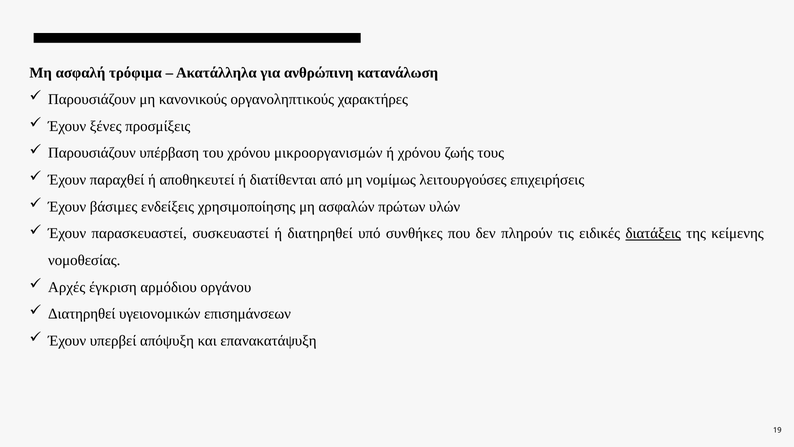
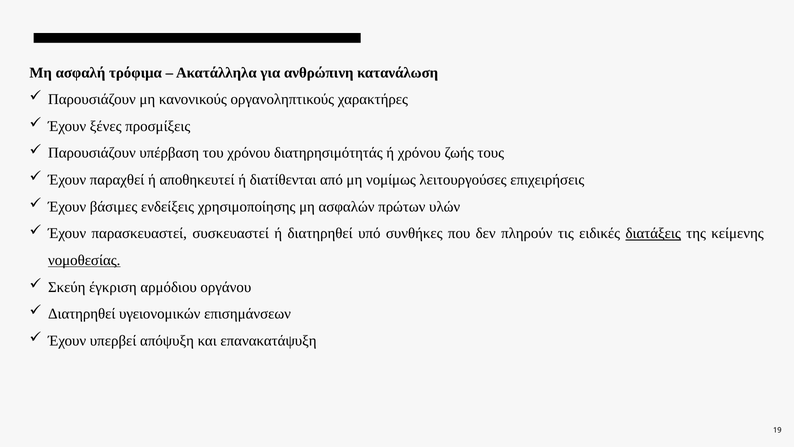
μικροοργανισμών: μικροοργανισμών -> διατηρησιμότητάς
νομοθεσίας underline: none -> present
Αρχές: Αρχές -> Σκεύη
